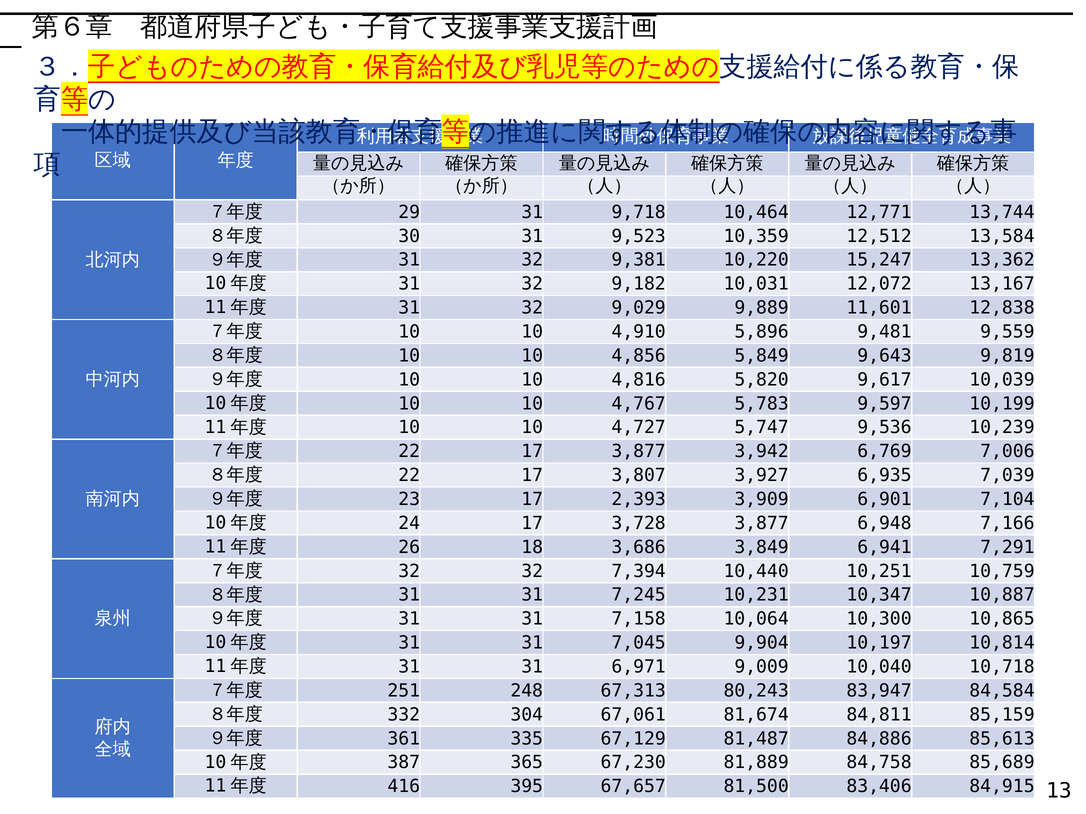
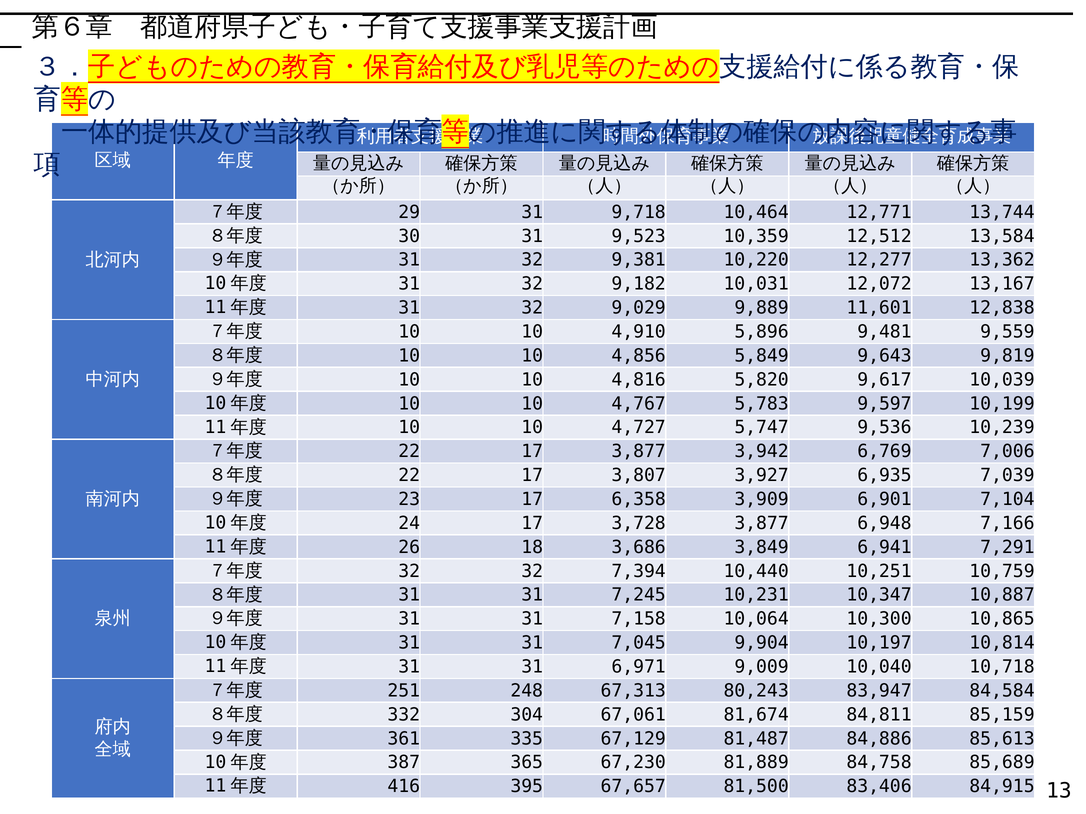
15,247: 15,247 -> 12,277
2,393: 2,393 -> 6,358
